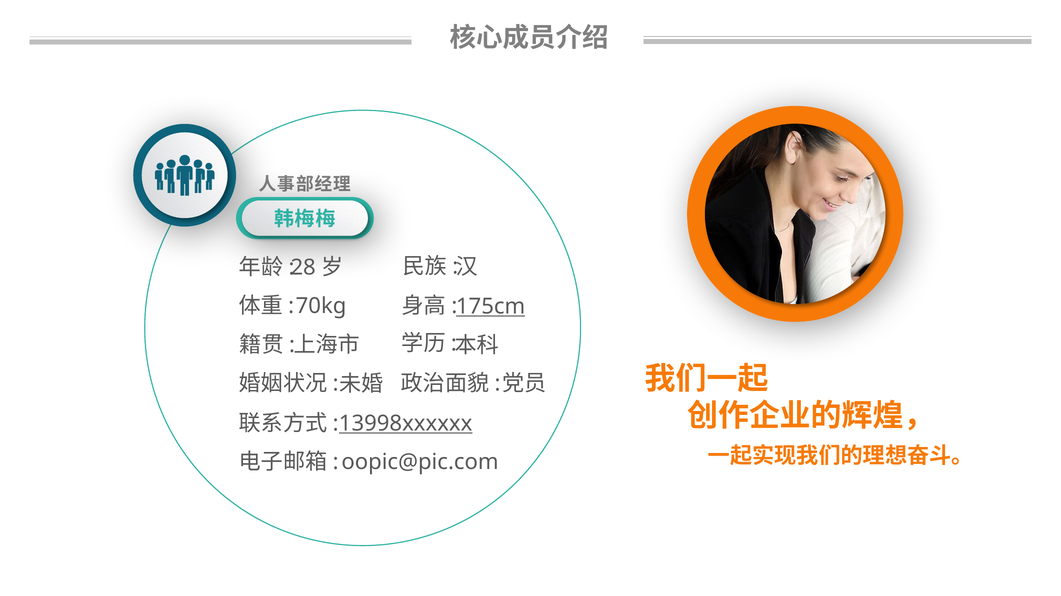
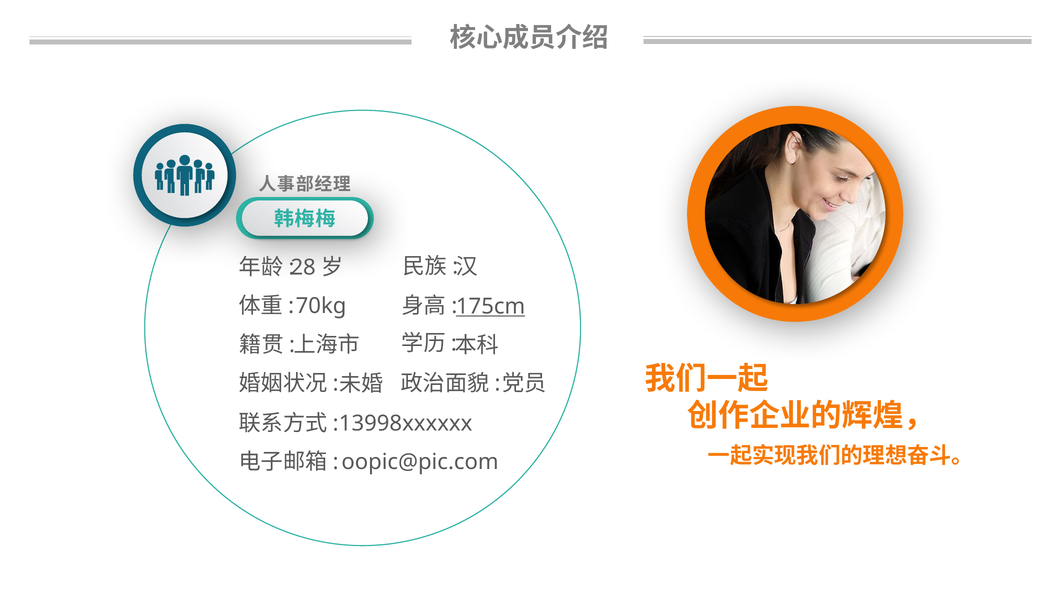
13998xxxxxx underline: present -> none
